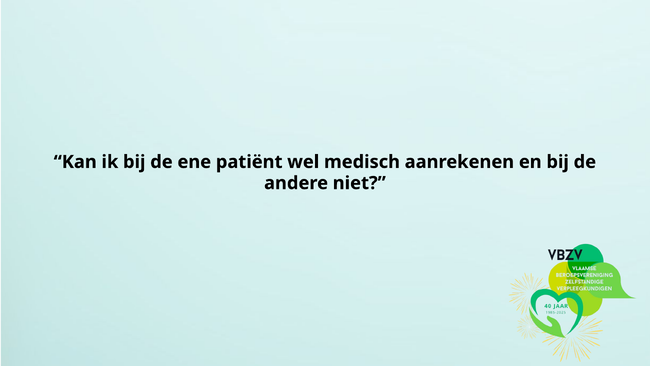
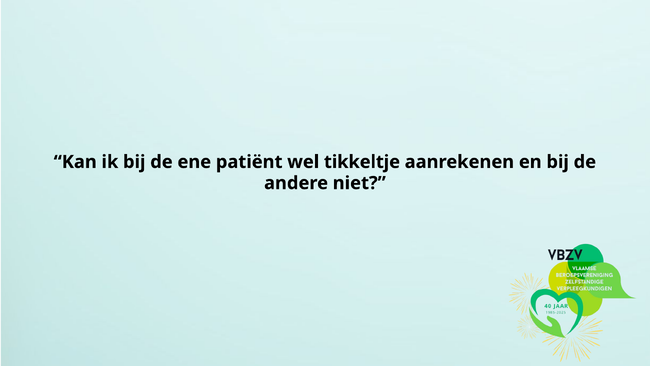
medisch: medisch -> tikkeltje
